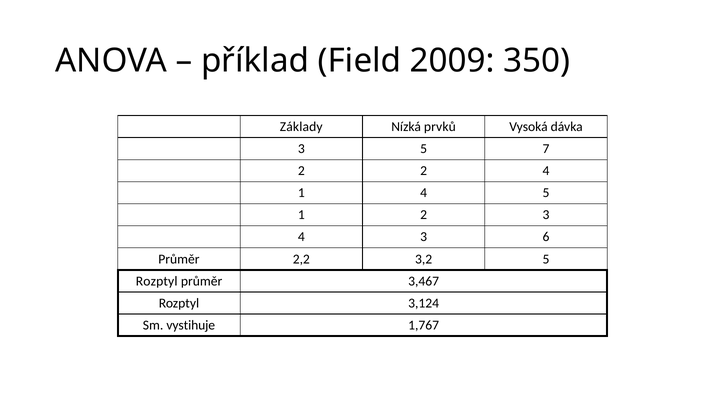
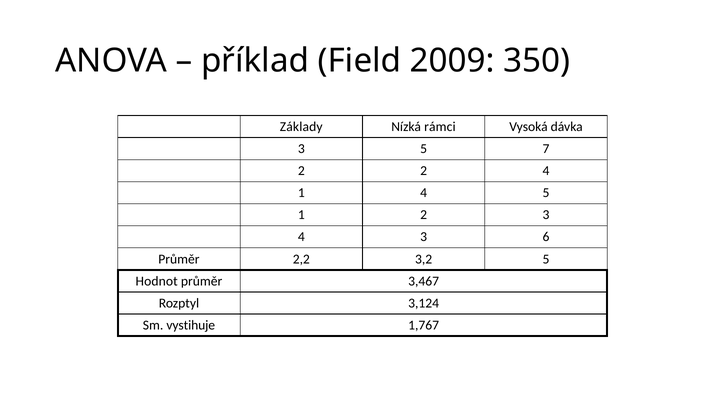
prvků: prvků -> rámci
Rozptyl at (157, 281): Rozptyl -> Hodnot
